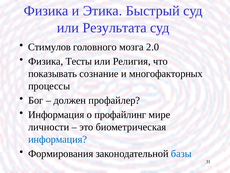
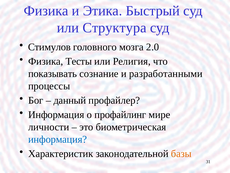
Результата: Результата -> Структура
многофакторных: многофакторных -> разработанными
должен: должен -> данный
Формирования: Формирования -> Характеристик
базы colour: blue -> orange
